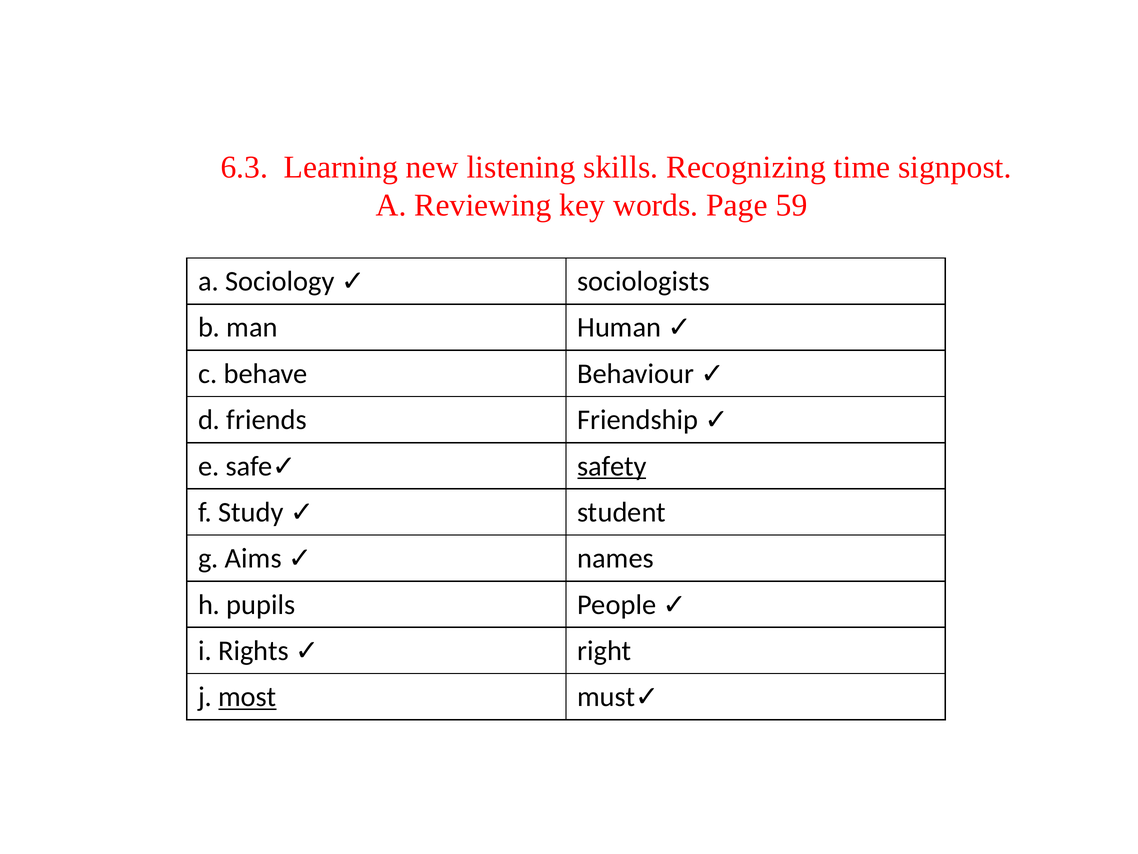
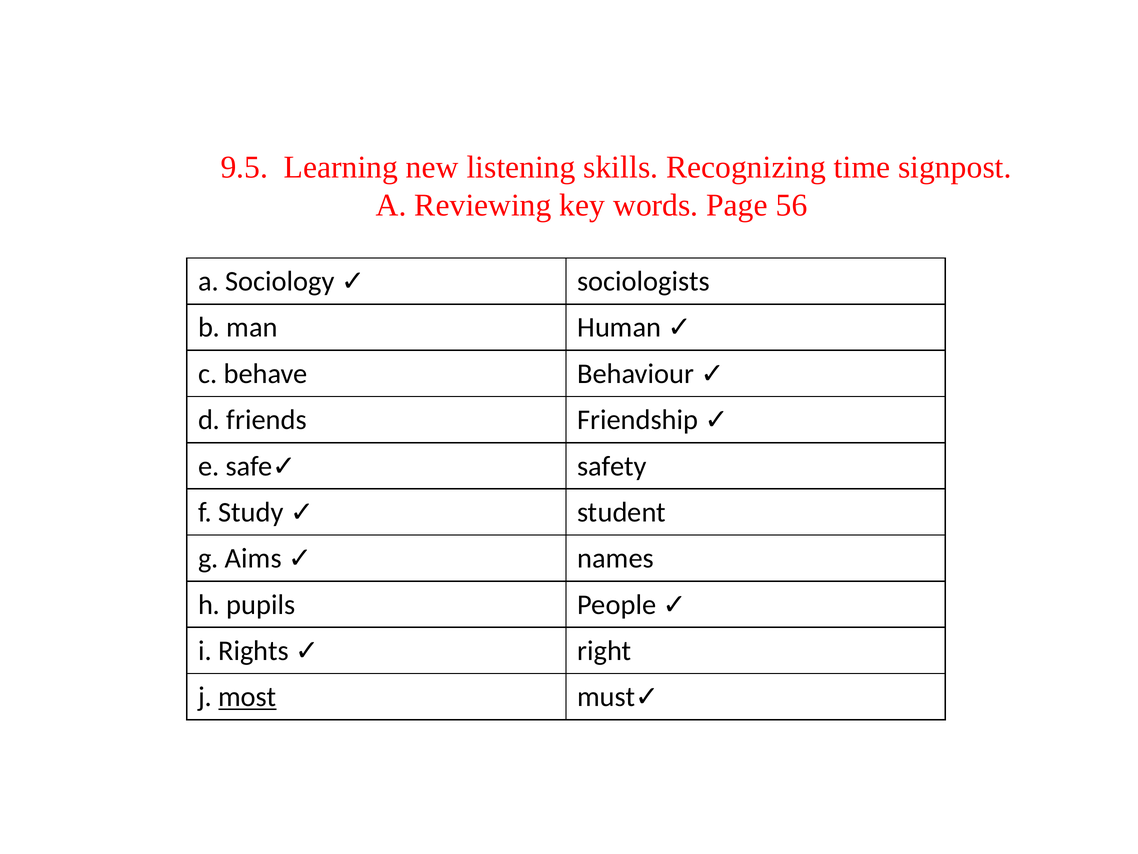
6.3: 6.3 -> 9.5
59: 59 -> 56
safety underline: present -> none
